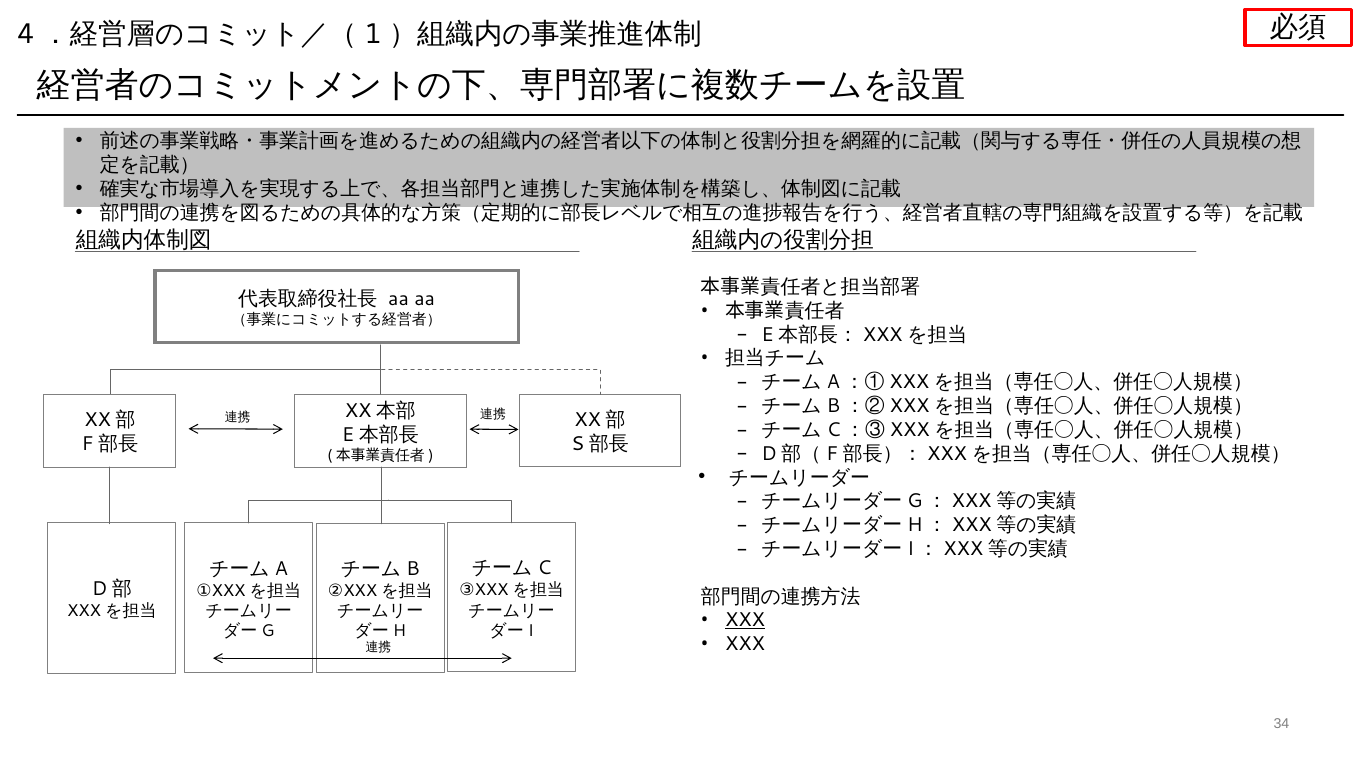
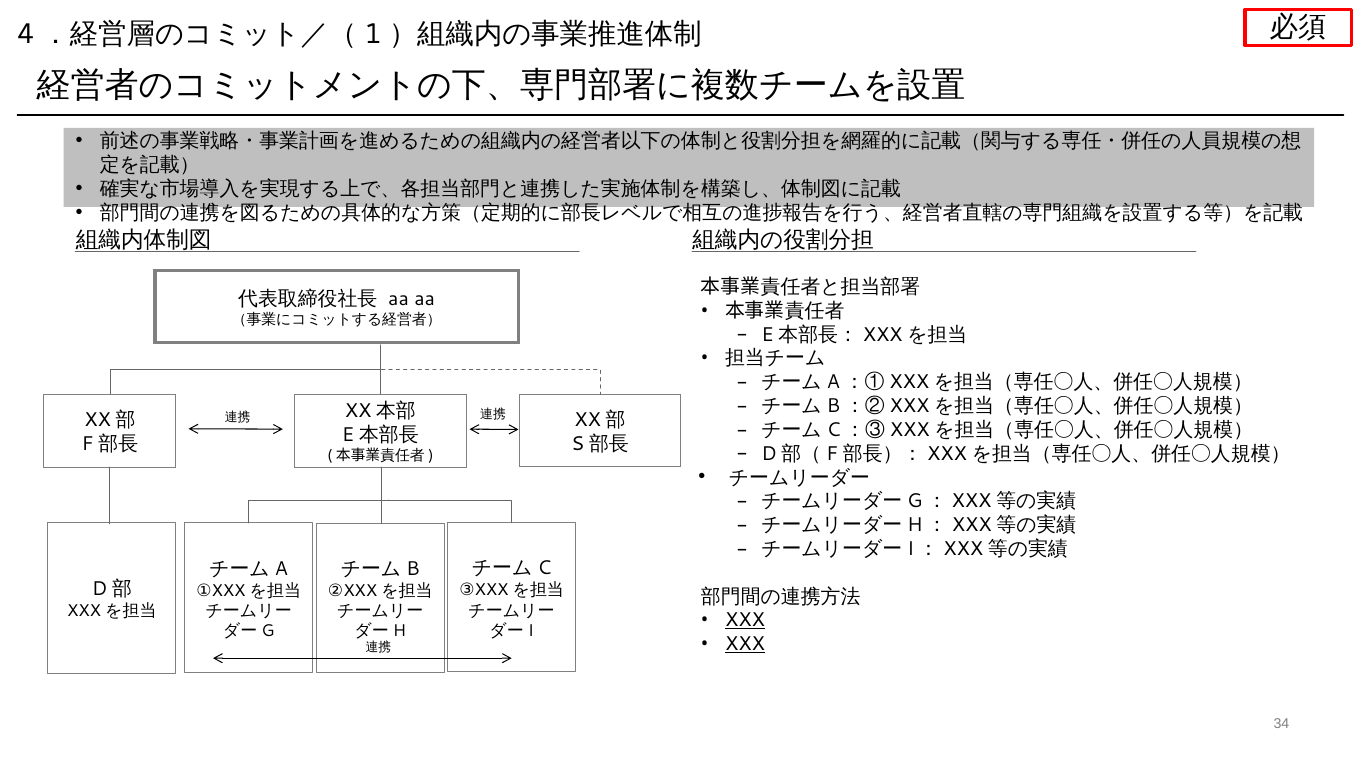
XXX at (745, 645) underline: none -> present
